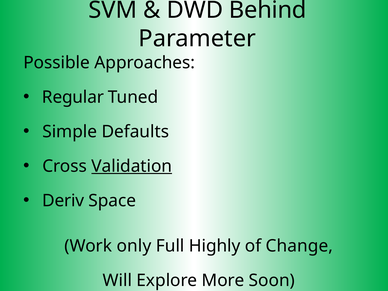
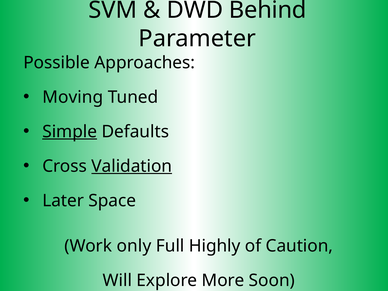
Regular: Regular -> Moving
Simple underline: none -> present
Deriv: Deriv -> Later
Change: Change -> Caution
